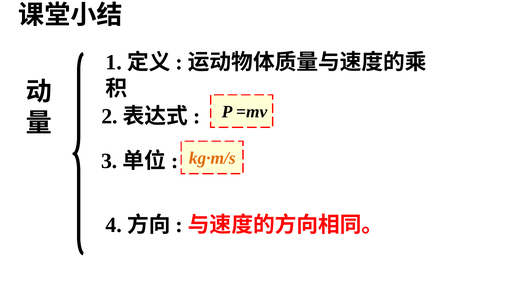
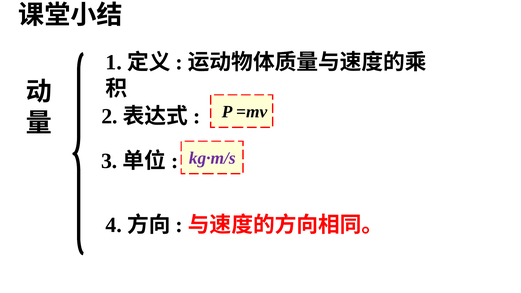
kg·m/s colour: orange -> purple
